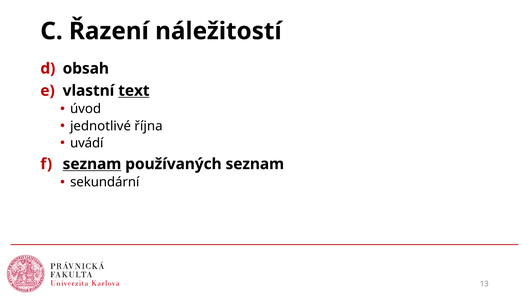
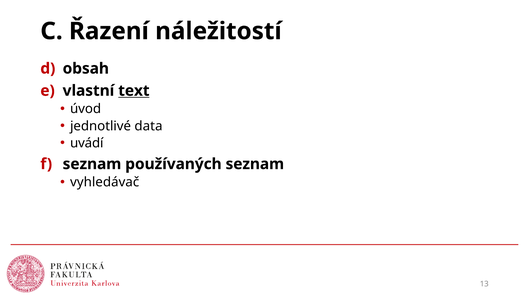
října: října -> data
seznam at (92, 164) underline: present -> none
sekundární: sekundární -> vyhledávač
